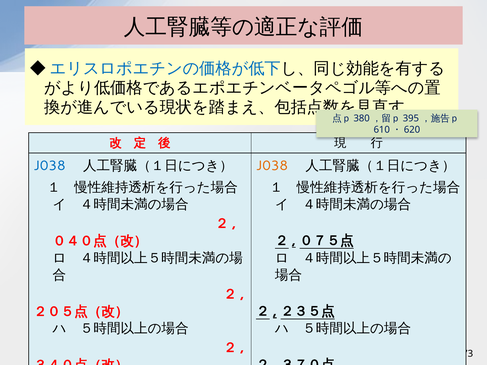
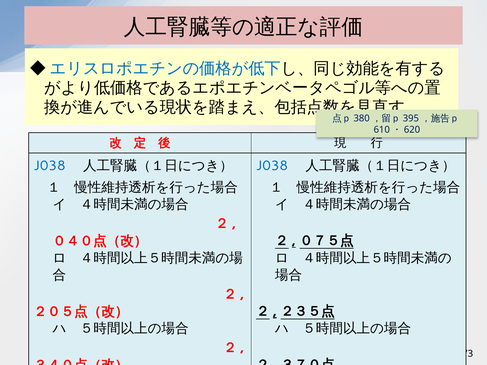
J038 at (272, 166) colour: orange -> blue
